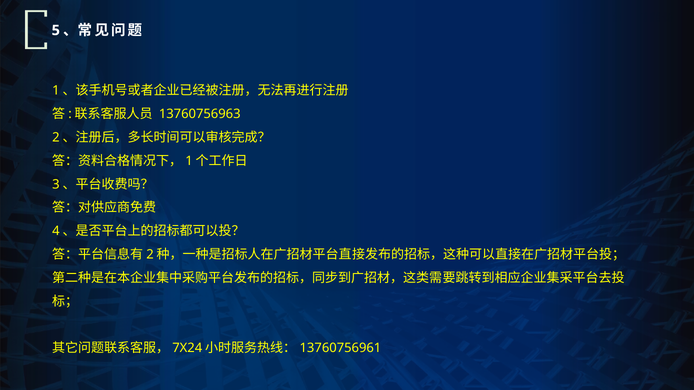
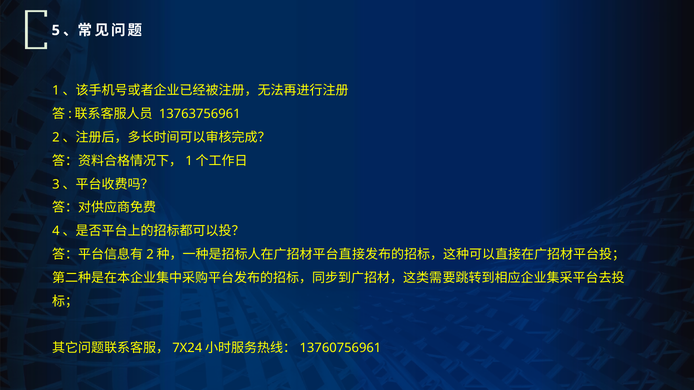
13760756963: 13760756963 -> 13763756961
